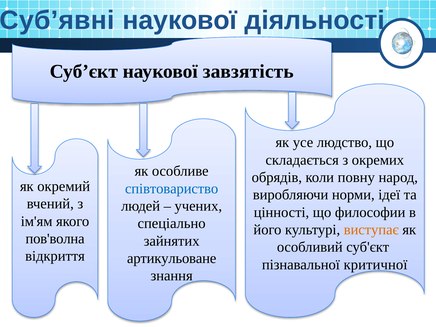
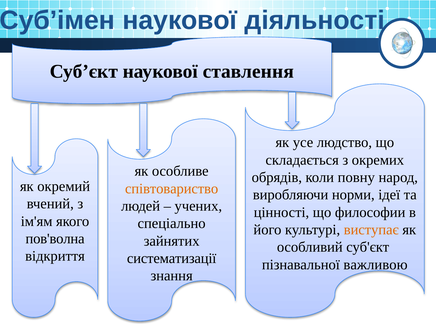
Суб’явні: Суб’явні -> Суб’імен
завзятість: завзятість -> ставлення
співтовариство colour: blue -> orange
артикульоване: артикульоване -> систематизації
критичної: критичної -> важливою
